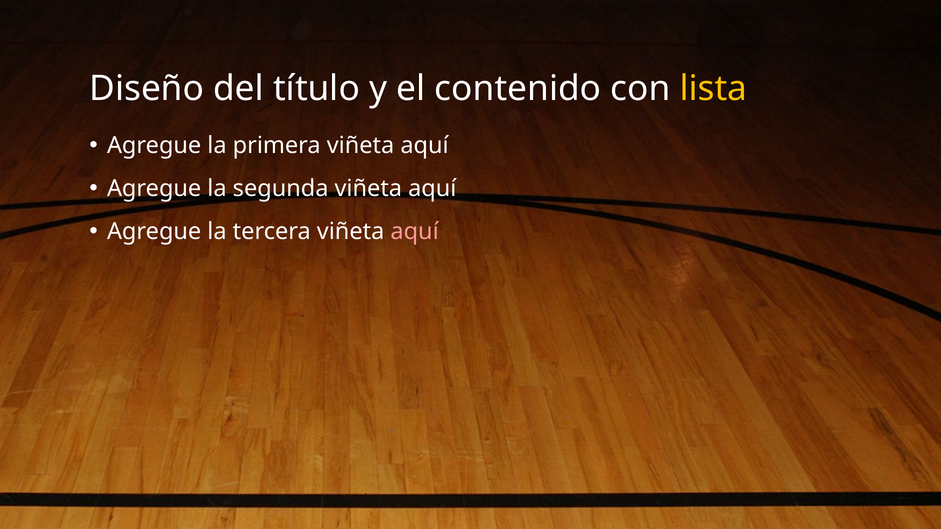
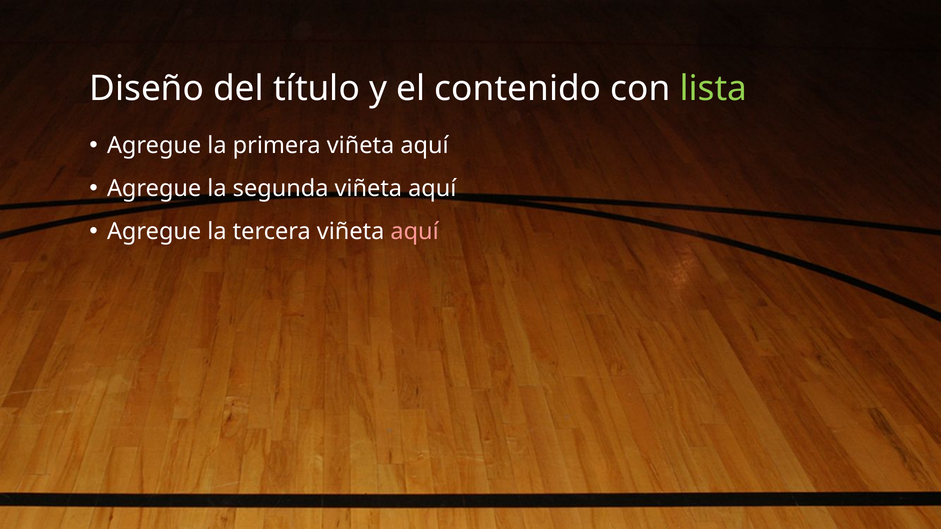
lista colour: yellow -> light green
